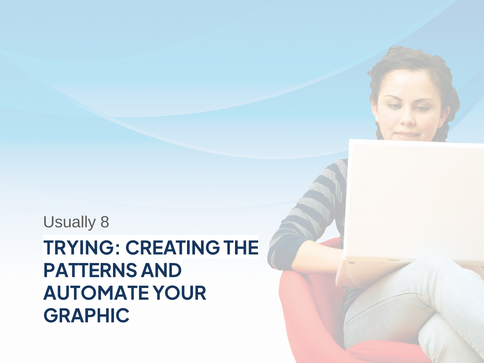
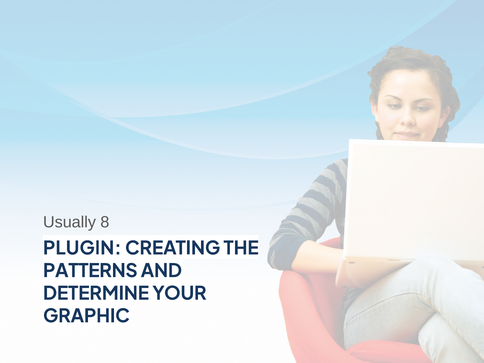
TRYING: TRYING -> PLUGIN
AUTOMATE: AUTOMATE -> DETERMINE
